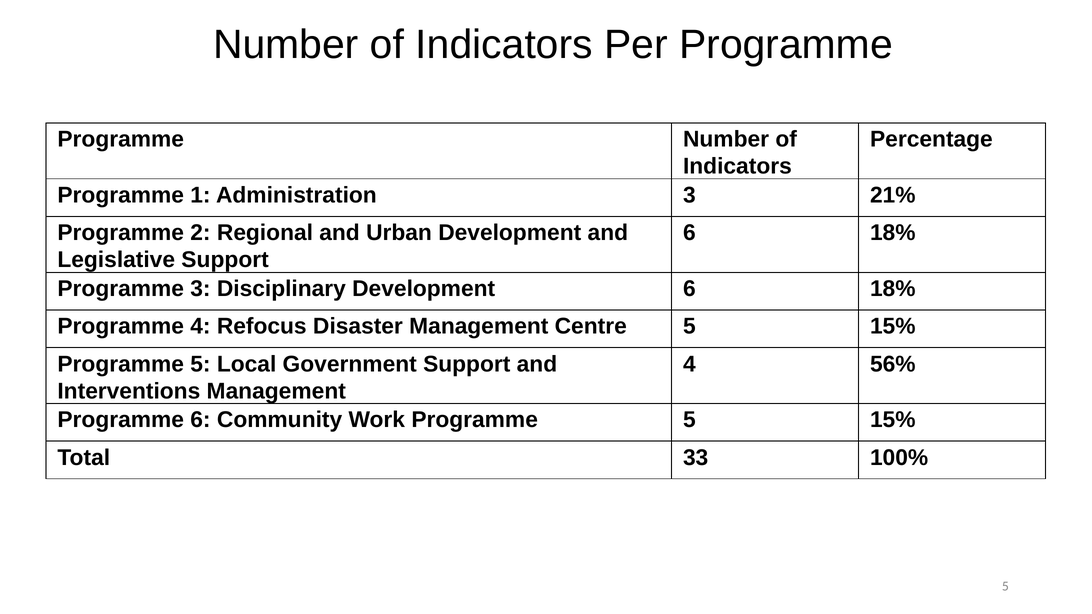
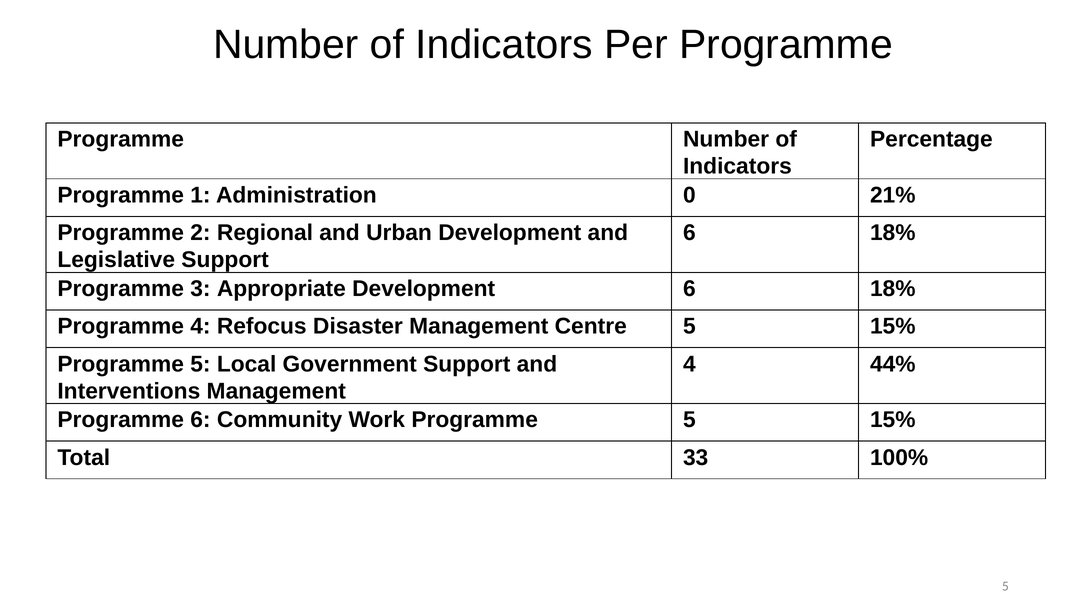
Administration 3: 3 -> 0
Disciplinary: Disciplinary -> Appropriate
56%: 56% -> 44%
